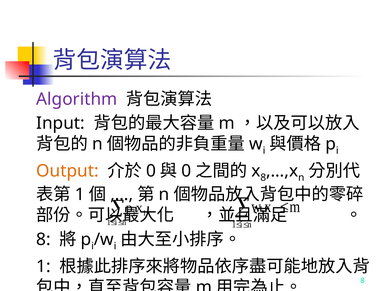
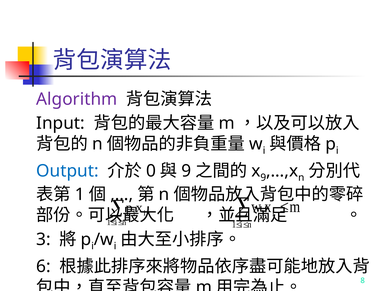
Output colour: orange -> blue
0 at (186, 171): 0 -> 9
8 at (263, 178): 8 -> 9
8 at (43, 239): 8 -> 3
1 at (43, 266): 1 -> 6
